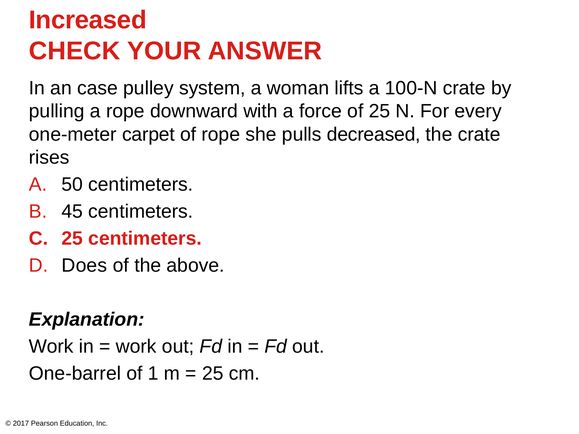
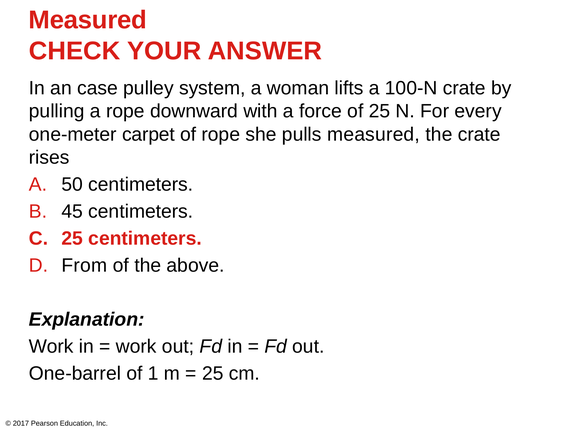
Increased at (88, 20): Increased -> Measured
pulls decreased: decreased -> measured
Does: Does -> From
